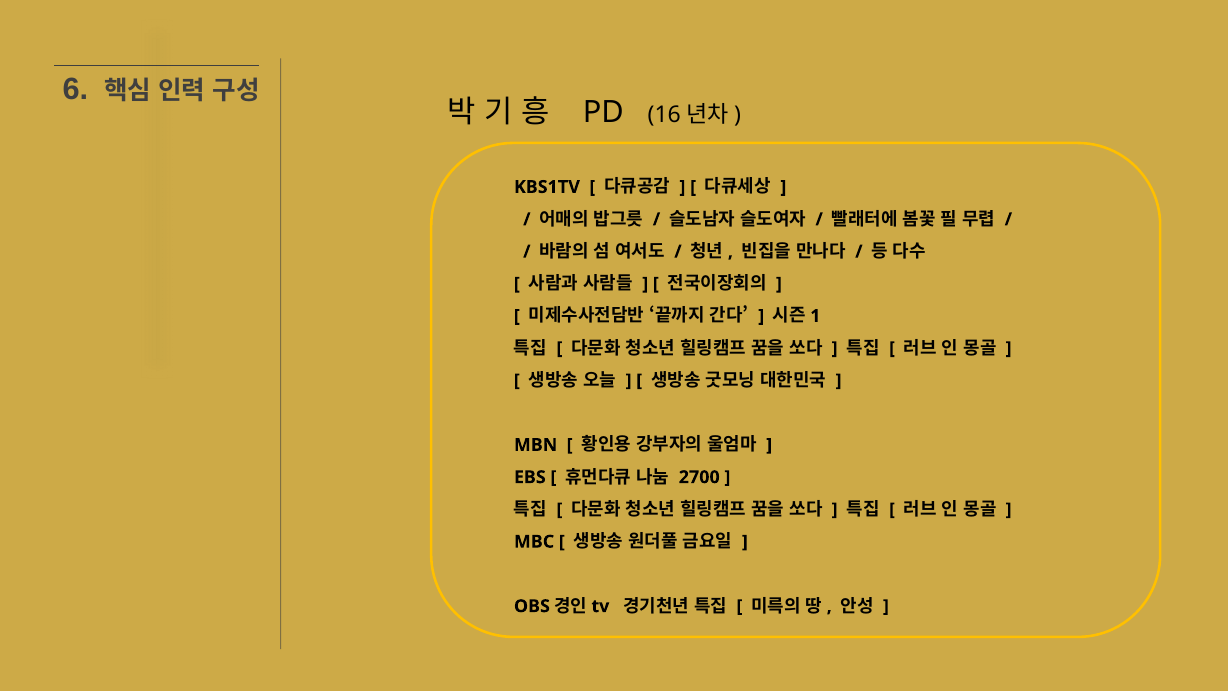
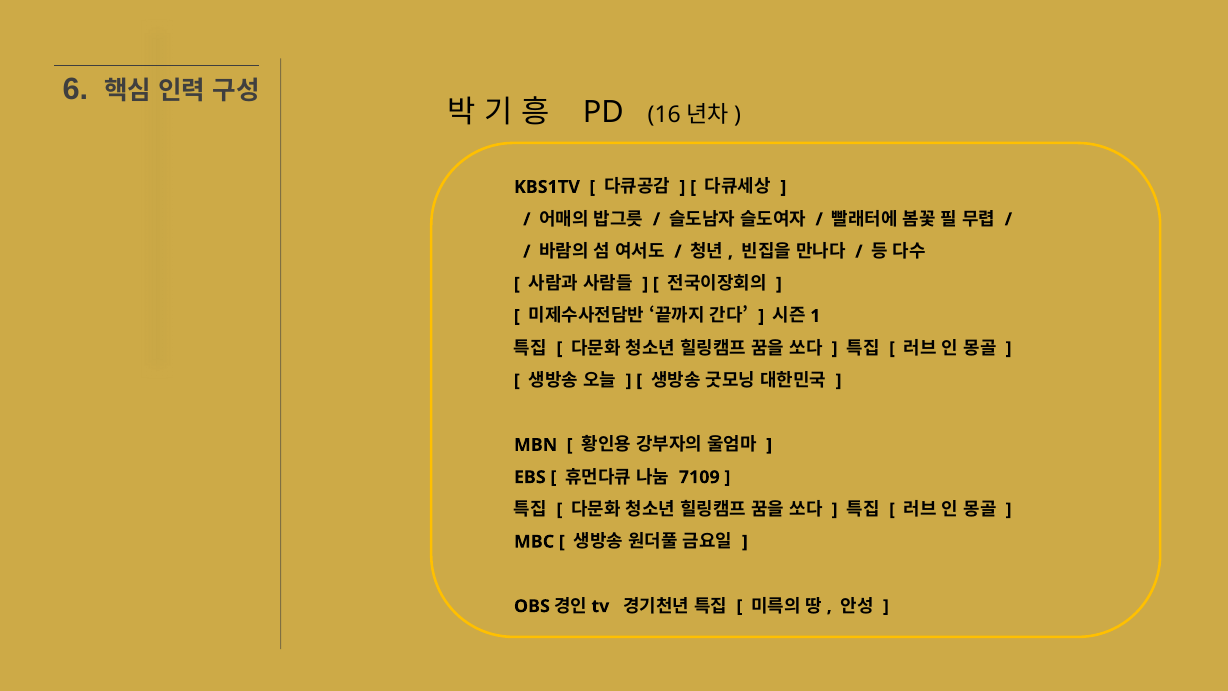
2700: 2700 -> 7109
